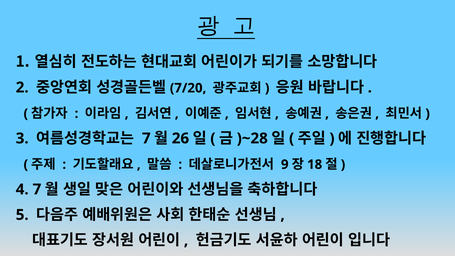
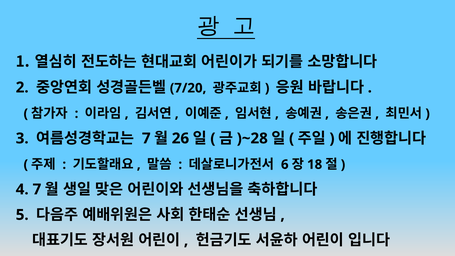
9: 9 -> 6
